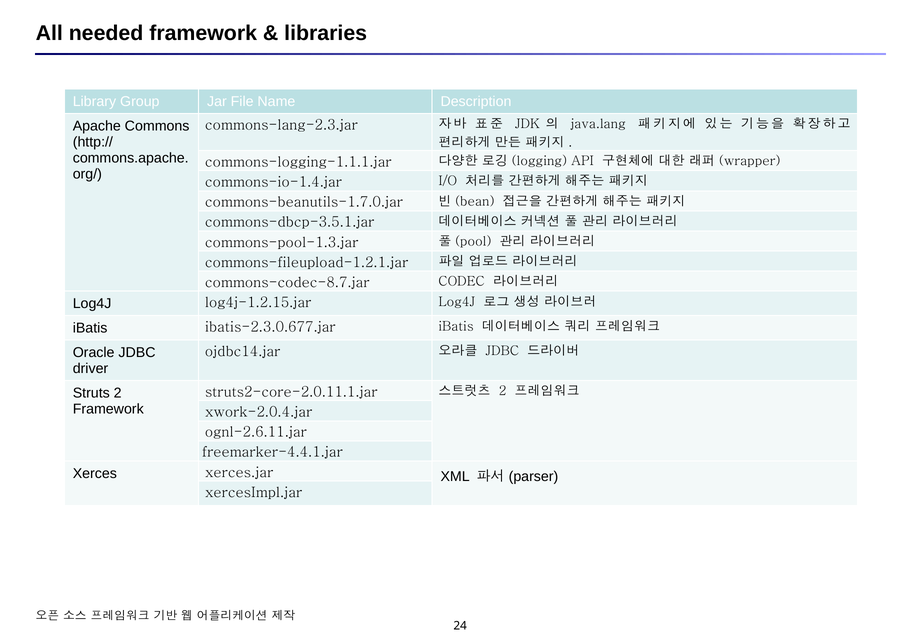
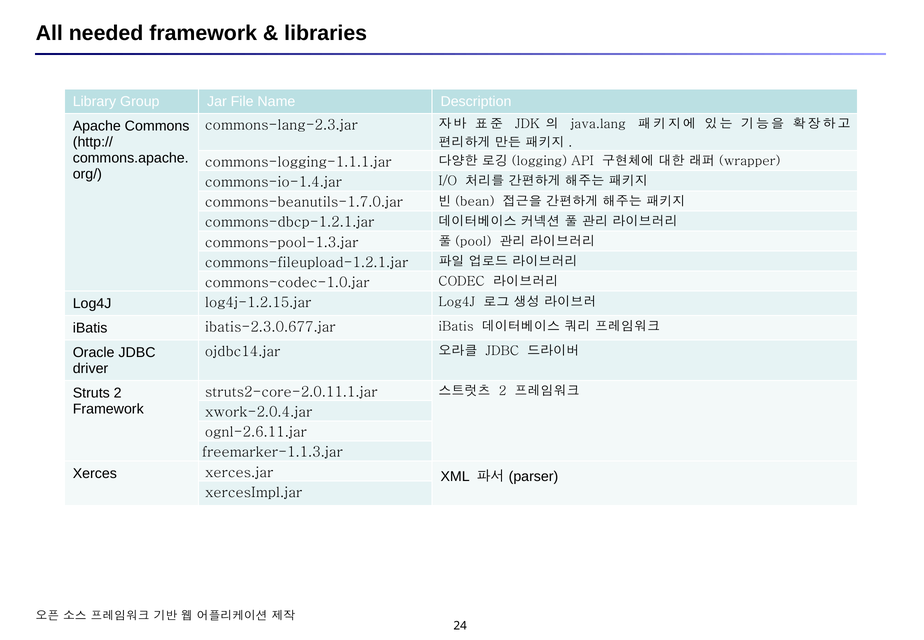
commons-dbcp-3.5.1.jar: commons-dbcp-3.5.1.jar -> commons-dbcp-1.2.1.jar
commons-codec-8.7.jar: commons-codec-8.7.jar -> commons-codec-1.0.jar
freemarker-4.4.1.jar: freemarker-4.4.1.jar -> freemarker-1.1.3.jar
